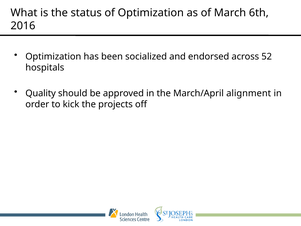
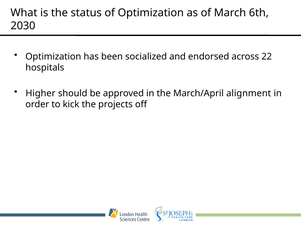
2016: 2016 -> 2030
52: 52 -> 22
Quality: Quality -> Higher
